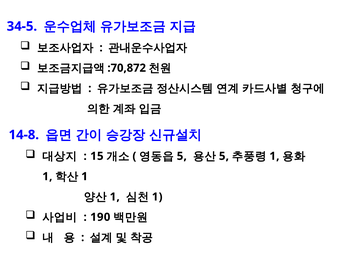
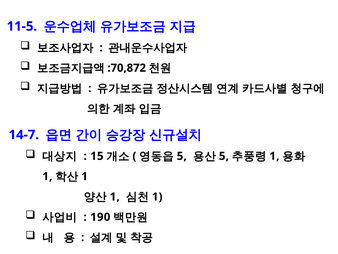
34-5: 34-5 -> 11-5
14-8: 14-8 -> 14-7
